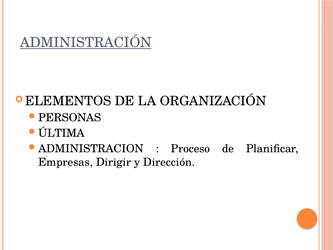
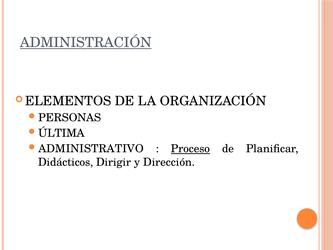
ADMINISTRACION: ADMINISTRACION -> ADMINISTRATIVO
Proceso underline: none -> present
Empresas: Empresas -> Didácticos
